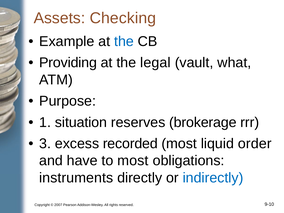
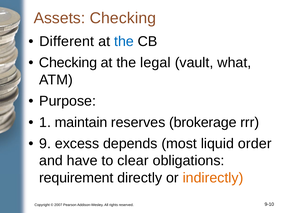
Example: Example -> Different
Providing at (68, 63): Providing -> Checking
situation: situation -> maintain
3: 3 -> 9
recorded: recorded -> depends
to most: most -> clear
instruments: instruments -> requirement
indirectly colour: blue -> orange
